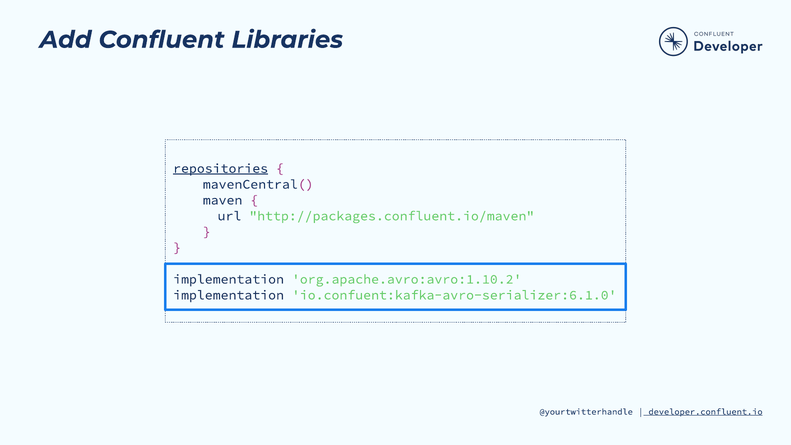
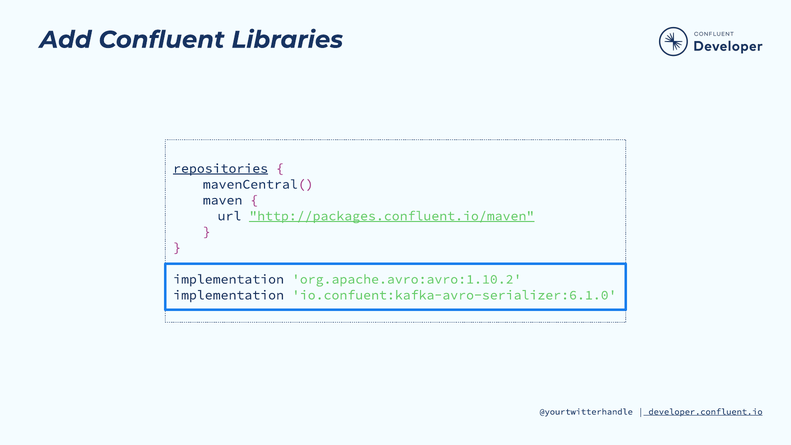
http://packages.confluent.io/maven underline: none -> present
